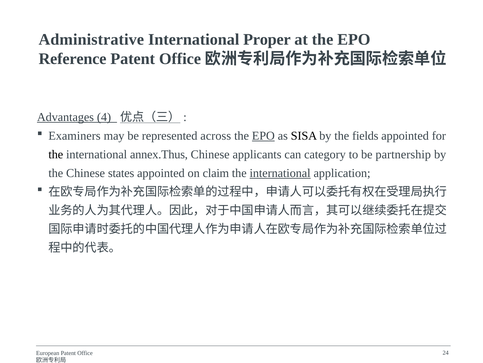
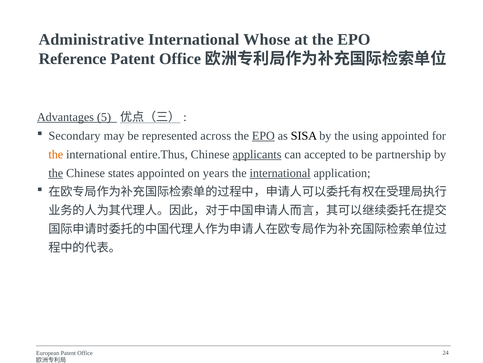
Proper: Proper -> Whose
4: 4 -> 5
Examiners: Examiners -> Secondary
fields: fields -> using
the at (56, 154) colour: black -> orange
annex.Thus: annex.Thus -> entire.Thus
applicants underline: none -> present
category: category -> accepted
the at (56, 173) underline: none -> present
claim: claim -> years
